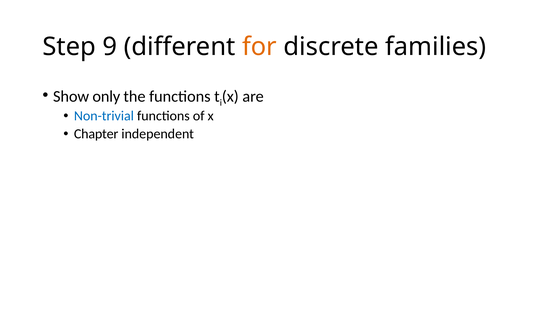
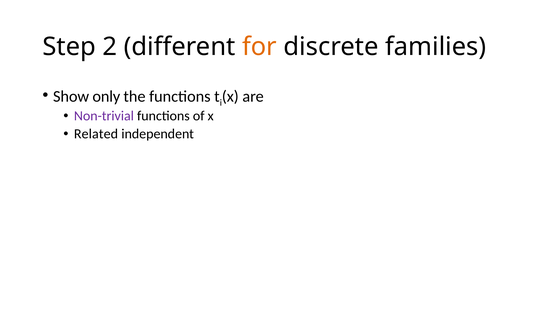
9: 9 -> 2
Non-trivial colour: blue -> purple
Chapter: Chapter -> Related
